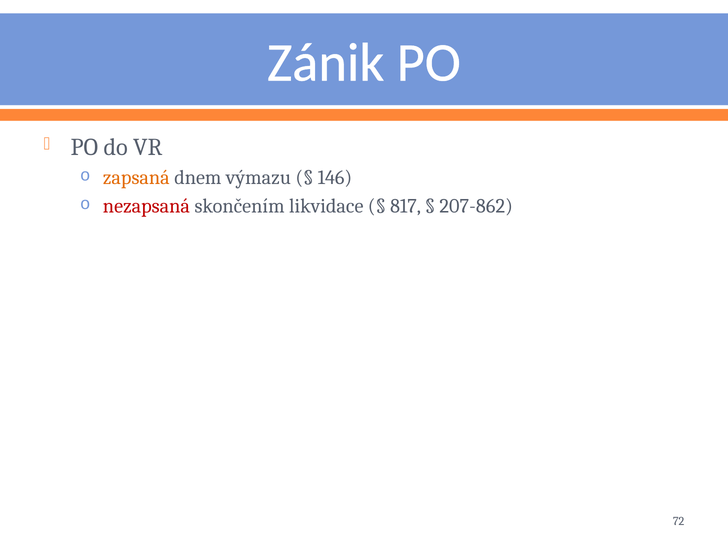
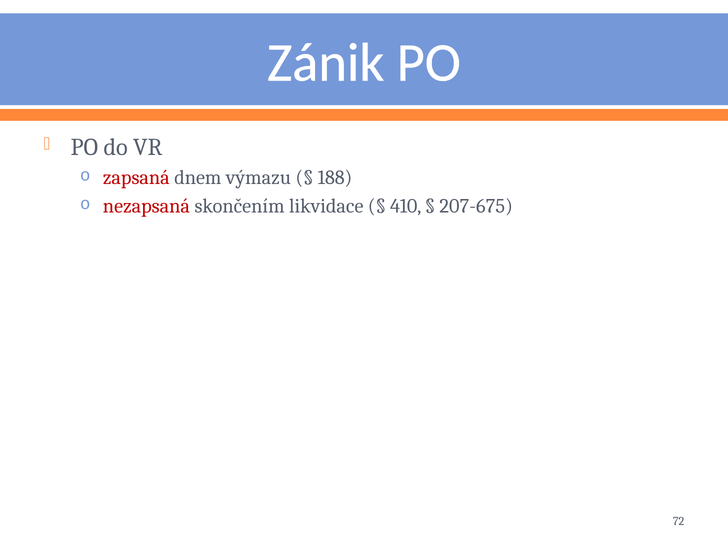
zapsaná colour: orange -> red
146: 146 -> 188
817: 817 -> 410
207-862: 207-862 -> 207-675
